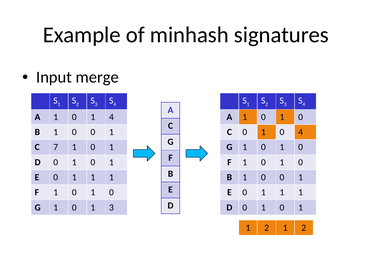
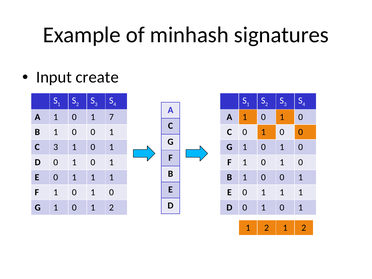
merge: merge -> create
1 4: 4 -> 7
0 1 0 4: 4 -> 0
C 7: 7 -> 3
0 1 3: 3 -> 2
